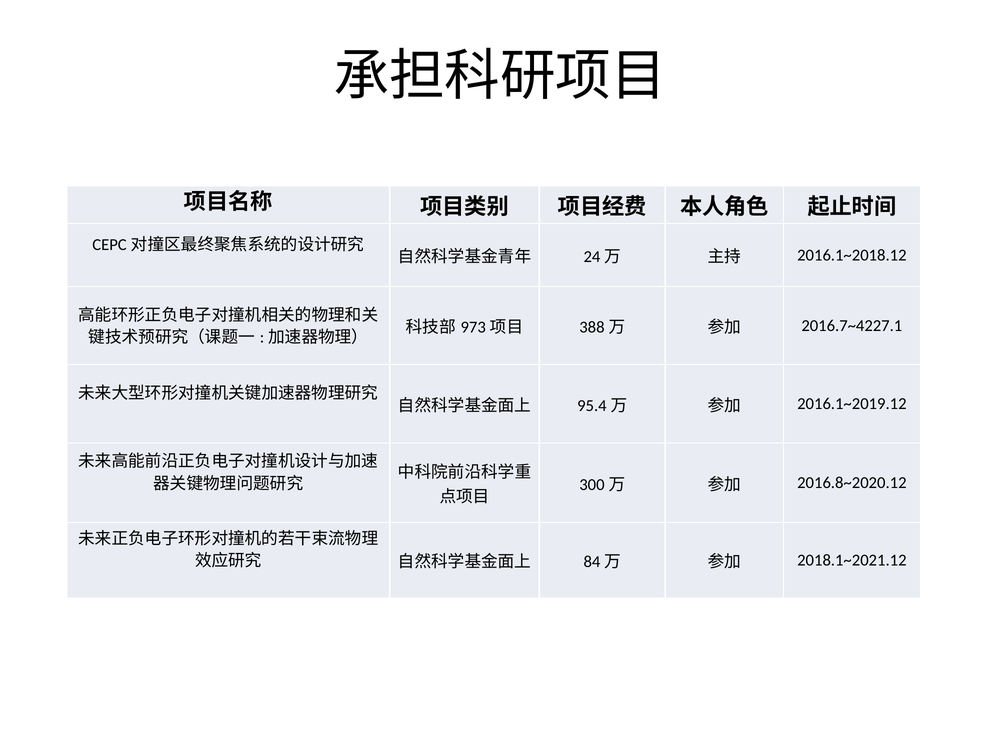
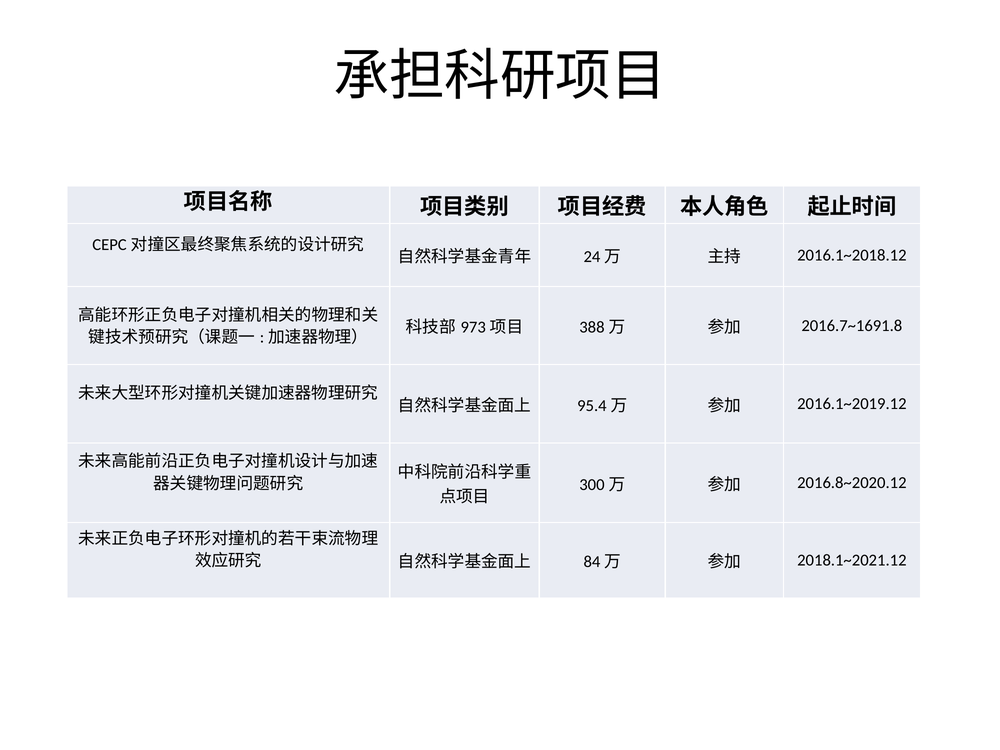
2016.7~4227.1: 2016.7~4227.1 -> 2016.7~1691.8
